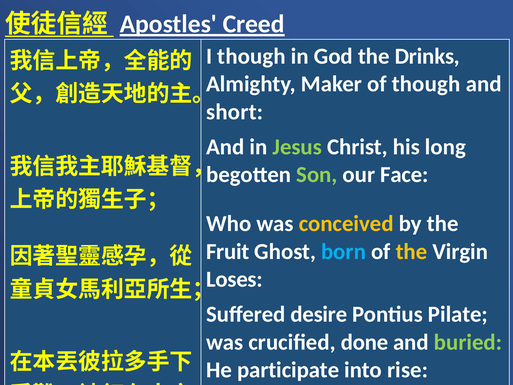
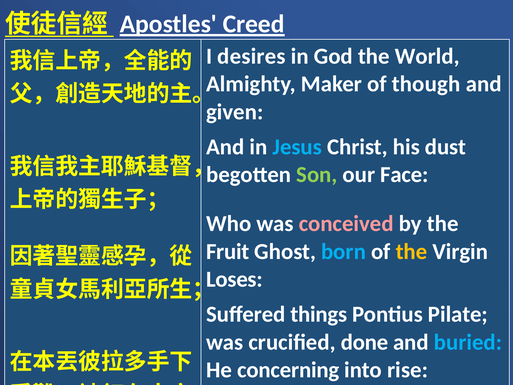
I though: though -> desires
Drinks: Drinks -> World
short: short -> given
Jesus colour: light green -> light blue
long: long -> dust
conceived colour: yellow -> pink
desire: desire -> things
buried colour: light green -> light blue
participate: participate -> concerning
